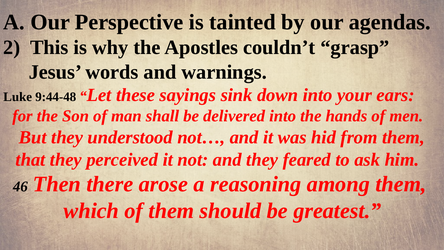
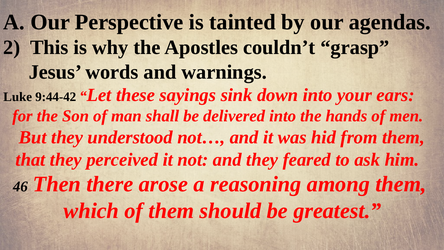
9:44-48: 9:44-48 -> 9:44-42
